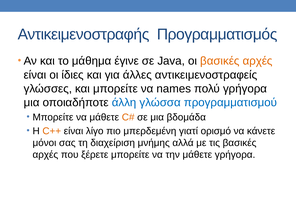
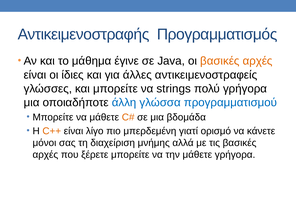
names: names -> strings
